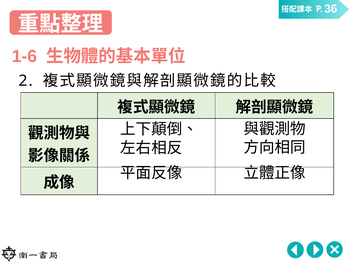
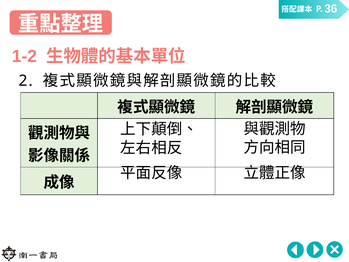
1-6: 1-6 -> 1-2
